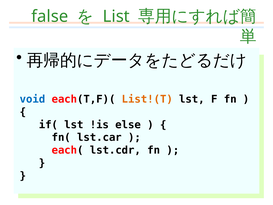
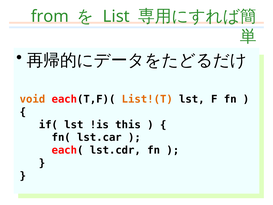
false: false -> from
void colour: blue -> orange
else: else -> this
